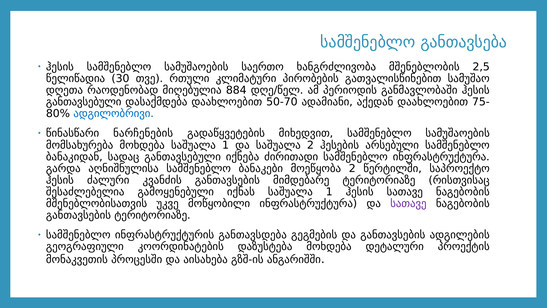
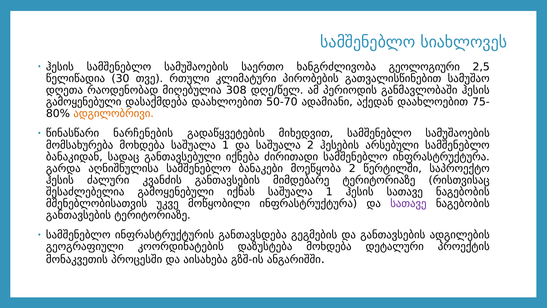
განთავსება: განთავსება -> სიახლოვეს
მშენებლობის: მშენებლობის -> გეოლოგიური
884: 884 -> 308
განთავსებული at (84, 102): განთავსებული -> გამოყენებული
ადგილობრივი colour: blue -> orange
